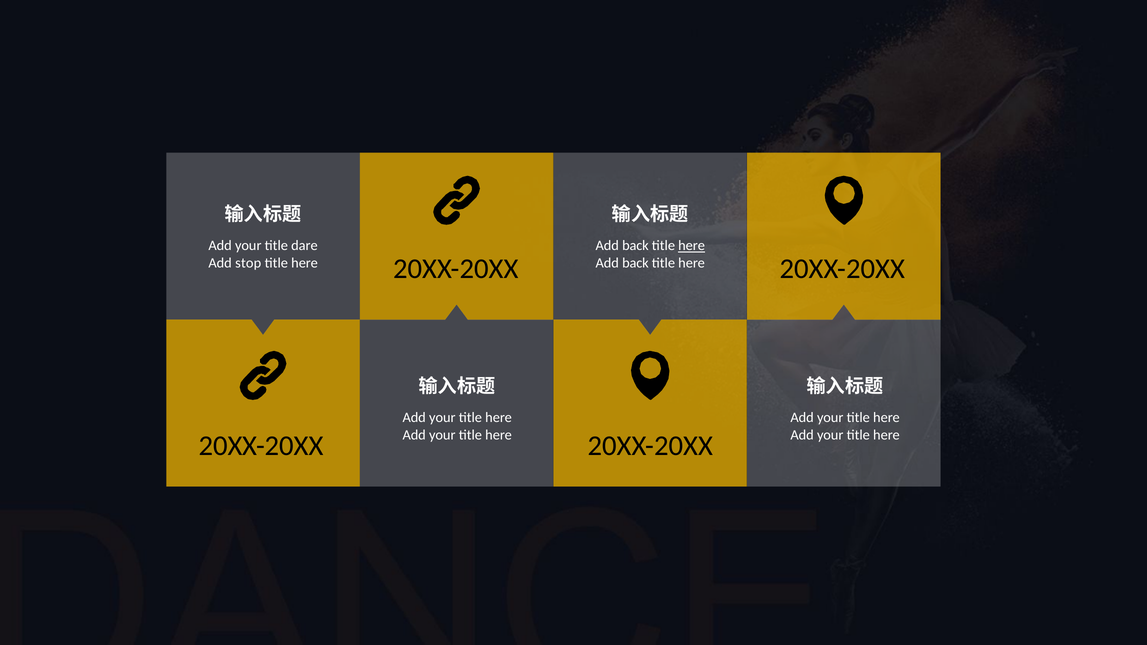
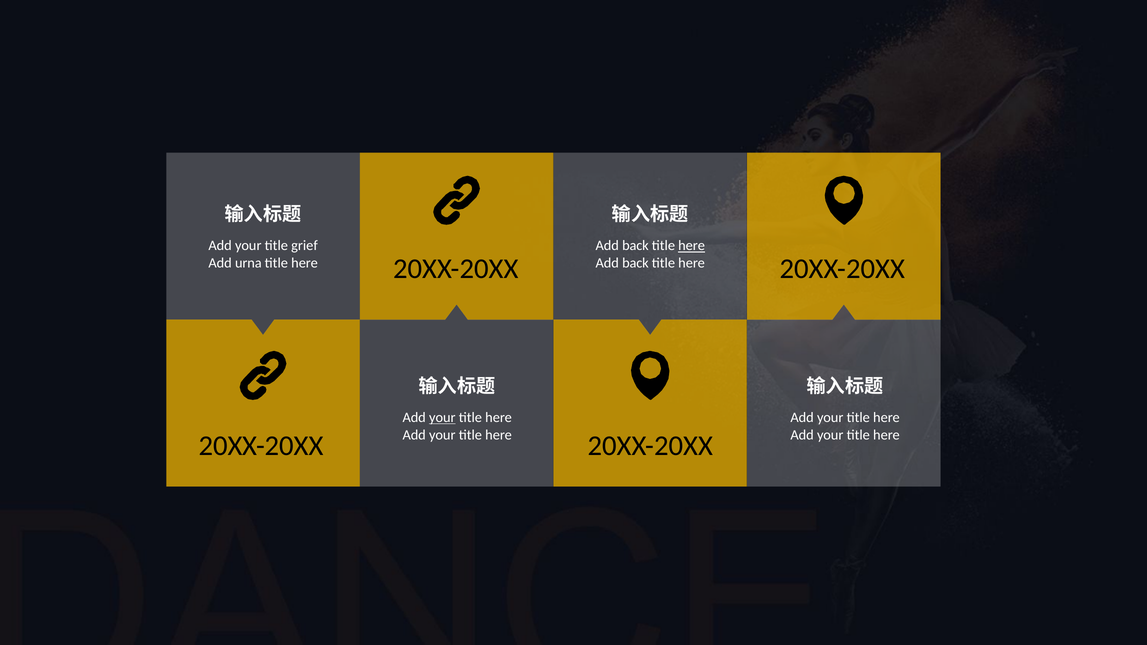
dare: dare -> grief
stop: stop -> urna
your at (442, 418) underline: none -> present
